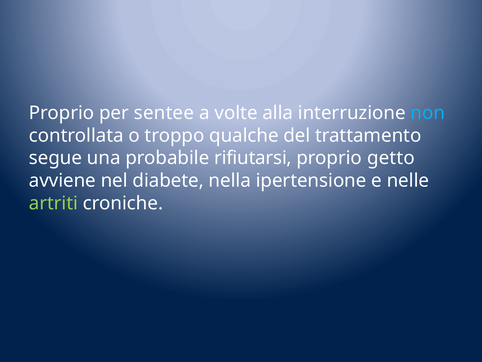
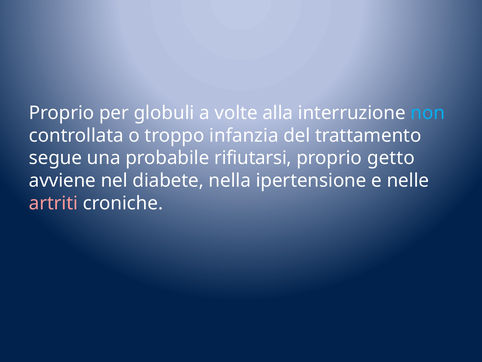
sentee: sentee -> globuli
qualche: qualche -> infanzia
artriti colour: light green -> pink
